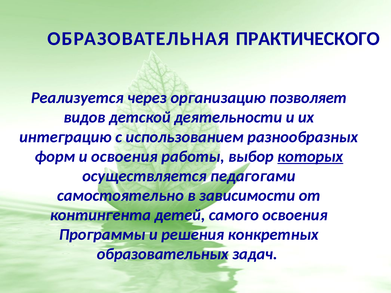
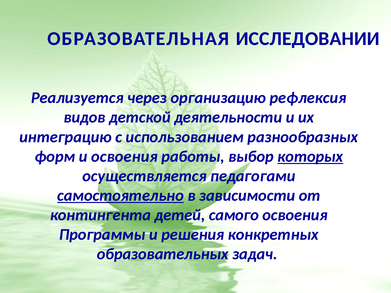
ПРАКТИЧЕСКОГО: ПРАКТИЧЕСКОГО -> ИССЛЕДОВАНИИ
позволяет: позволяет -> рефлексия
самостоятельно underline: none -> present
